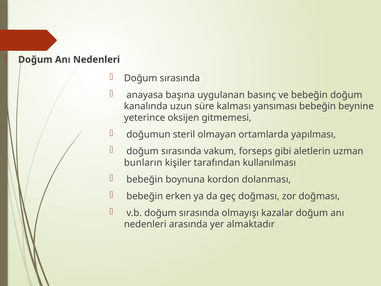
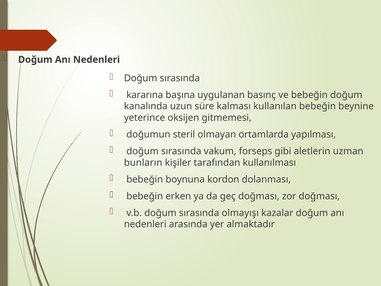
anayasa: anayasa -> kararına
yansıması: yansıması -> kullanılan
